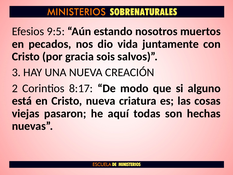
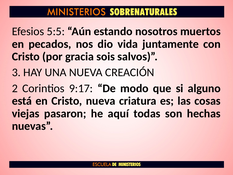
9:5: 9:5 -> 5:5
8:17: 8:17 -> 9:17
